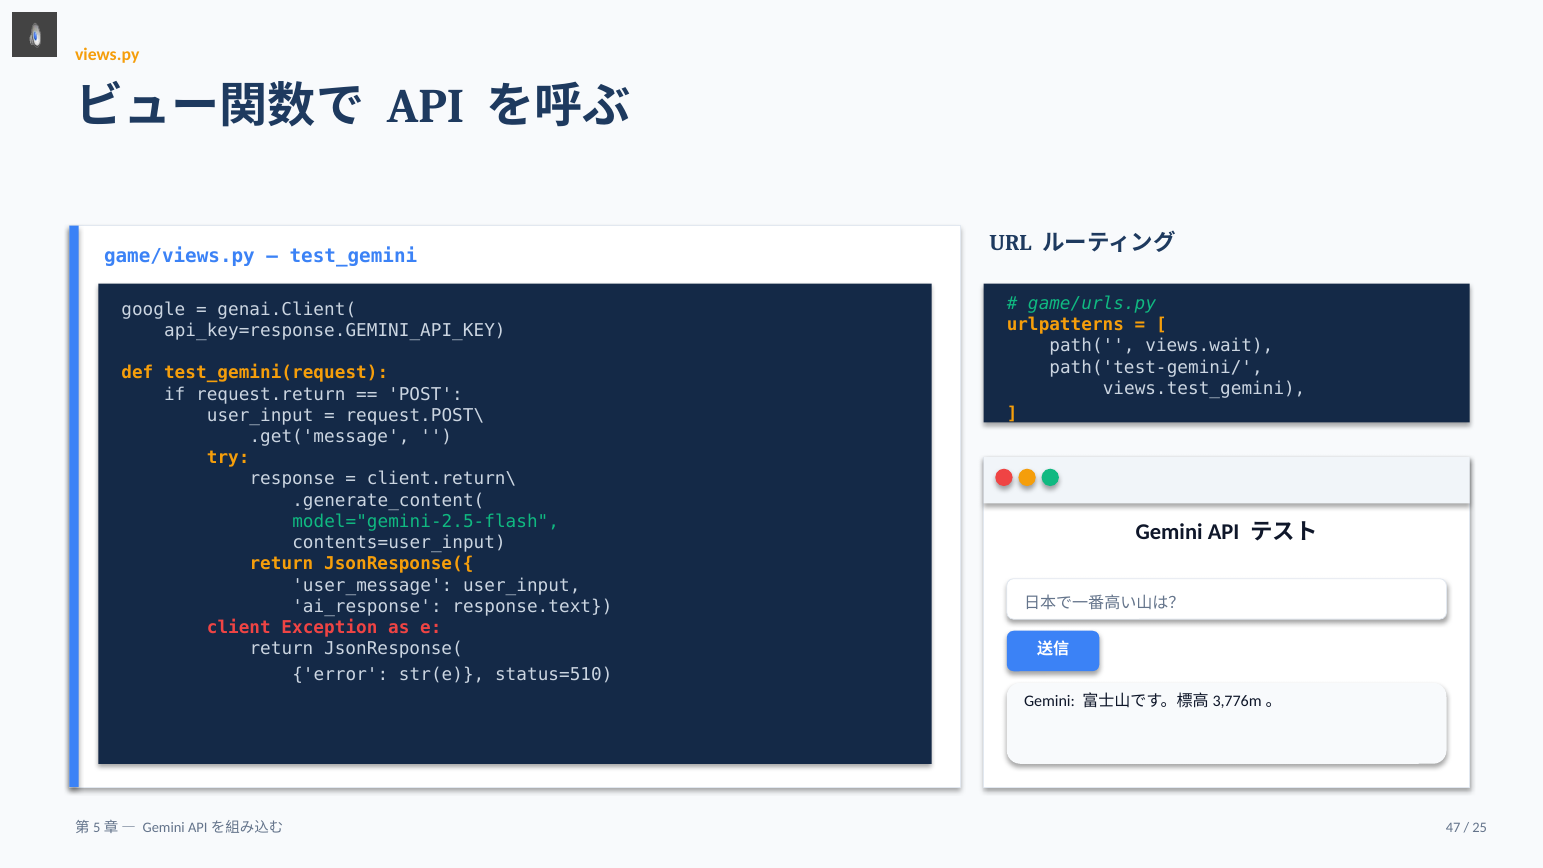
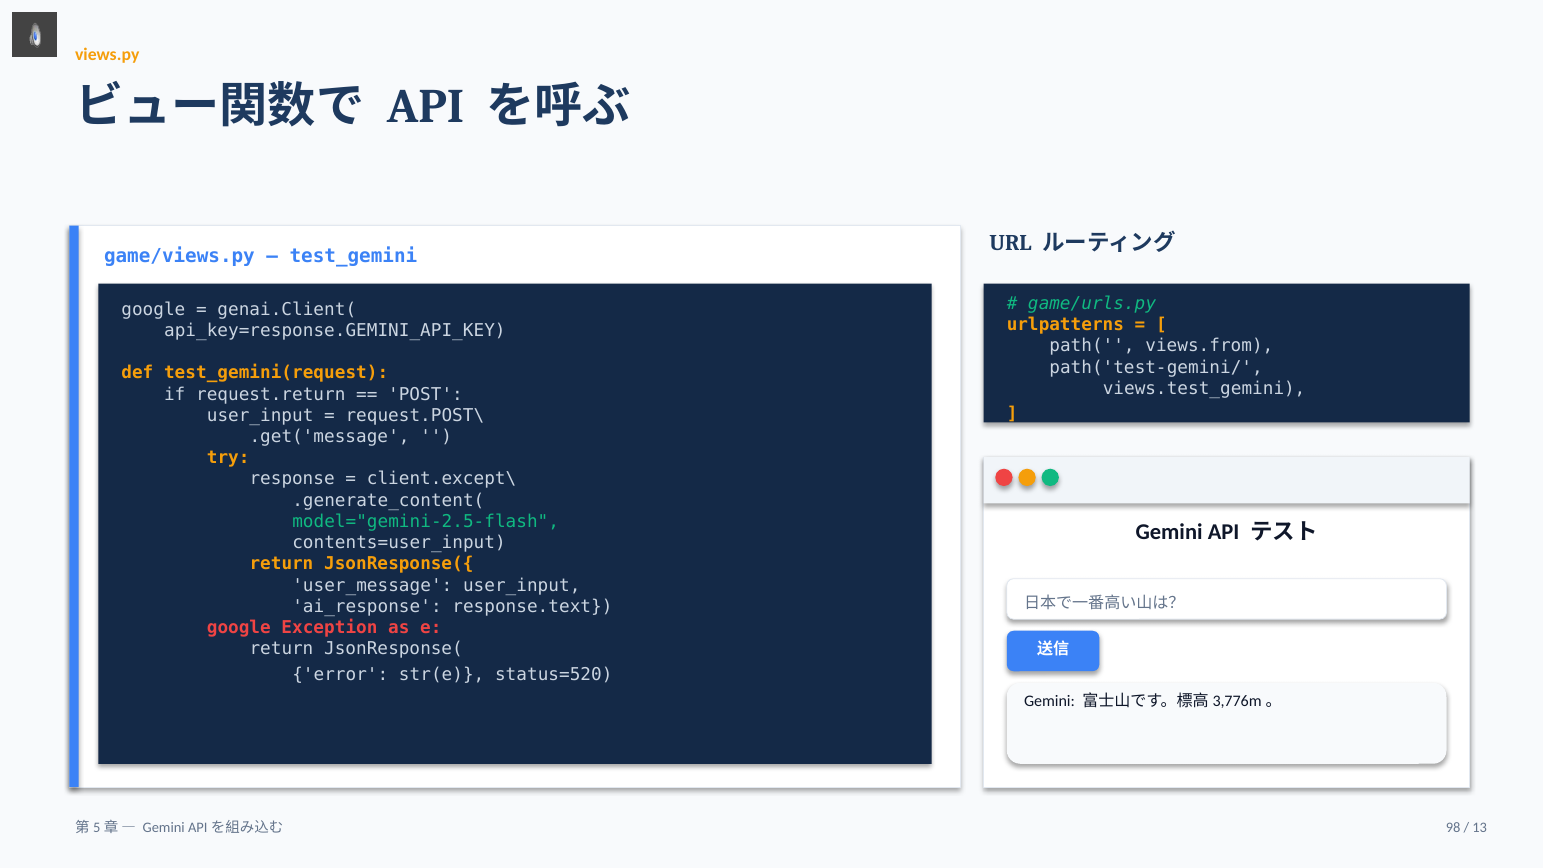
views.wait: views.wait -> views.from
client.return\: client.return\ -> client.except\
client at (239, 628): client -> google
status=510: status=510 -> status=520
47: 47 -> 98
25: 25 -> 13
